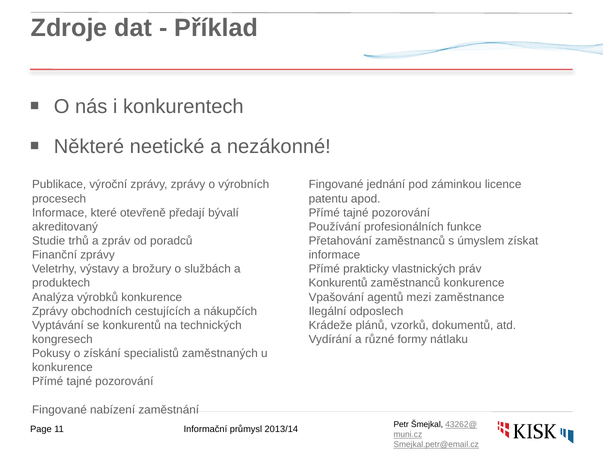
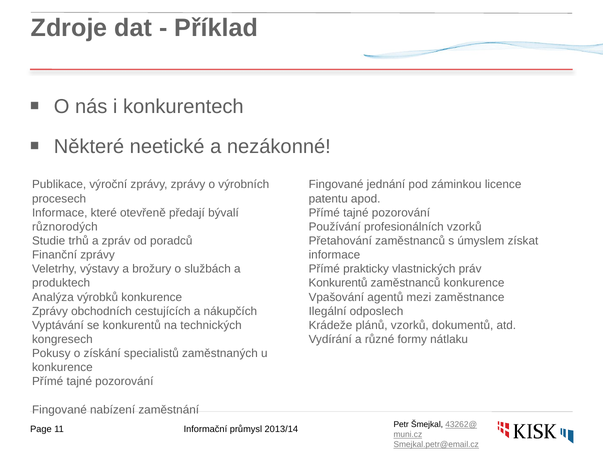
akreditovaný: akreditovaný -> různorodých
profesionálních funkce: funkce -> vzorků
